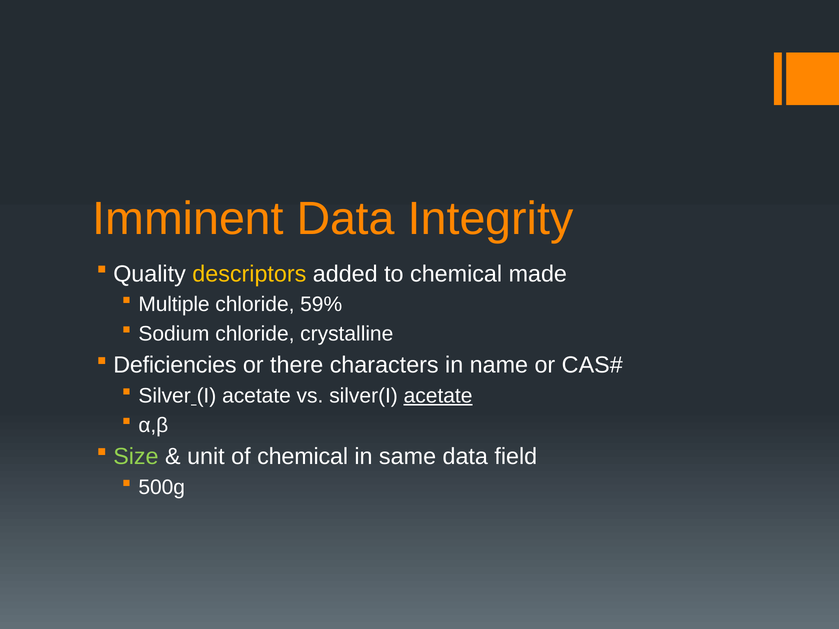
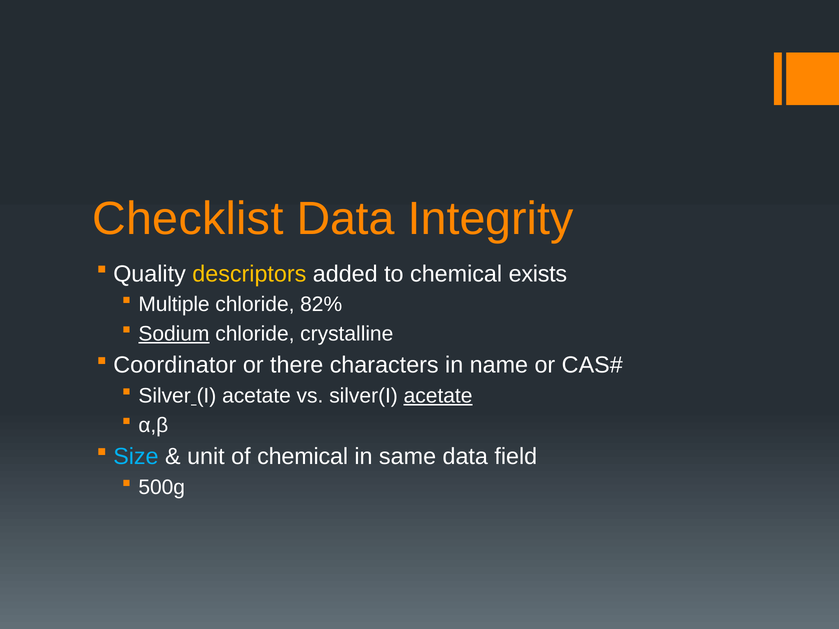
Imminent: Imminent -> Checklist
made: made -> exists
59%: 59% -> 82%
Sodium underline: none -> present
Deficiencies: Deficiencies -> Coordinator
Size colour: light green -> light blue
